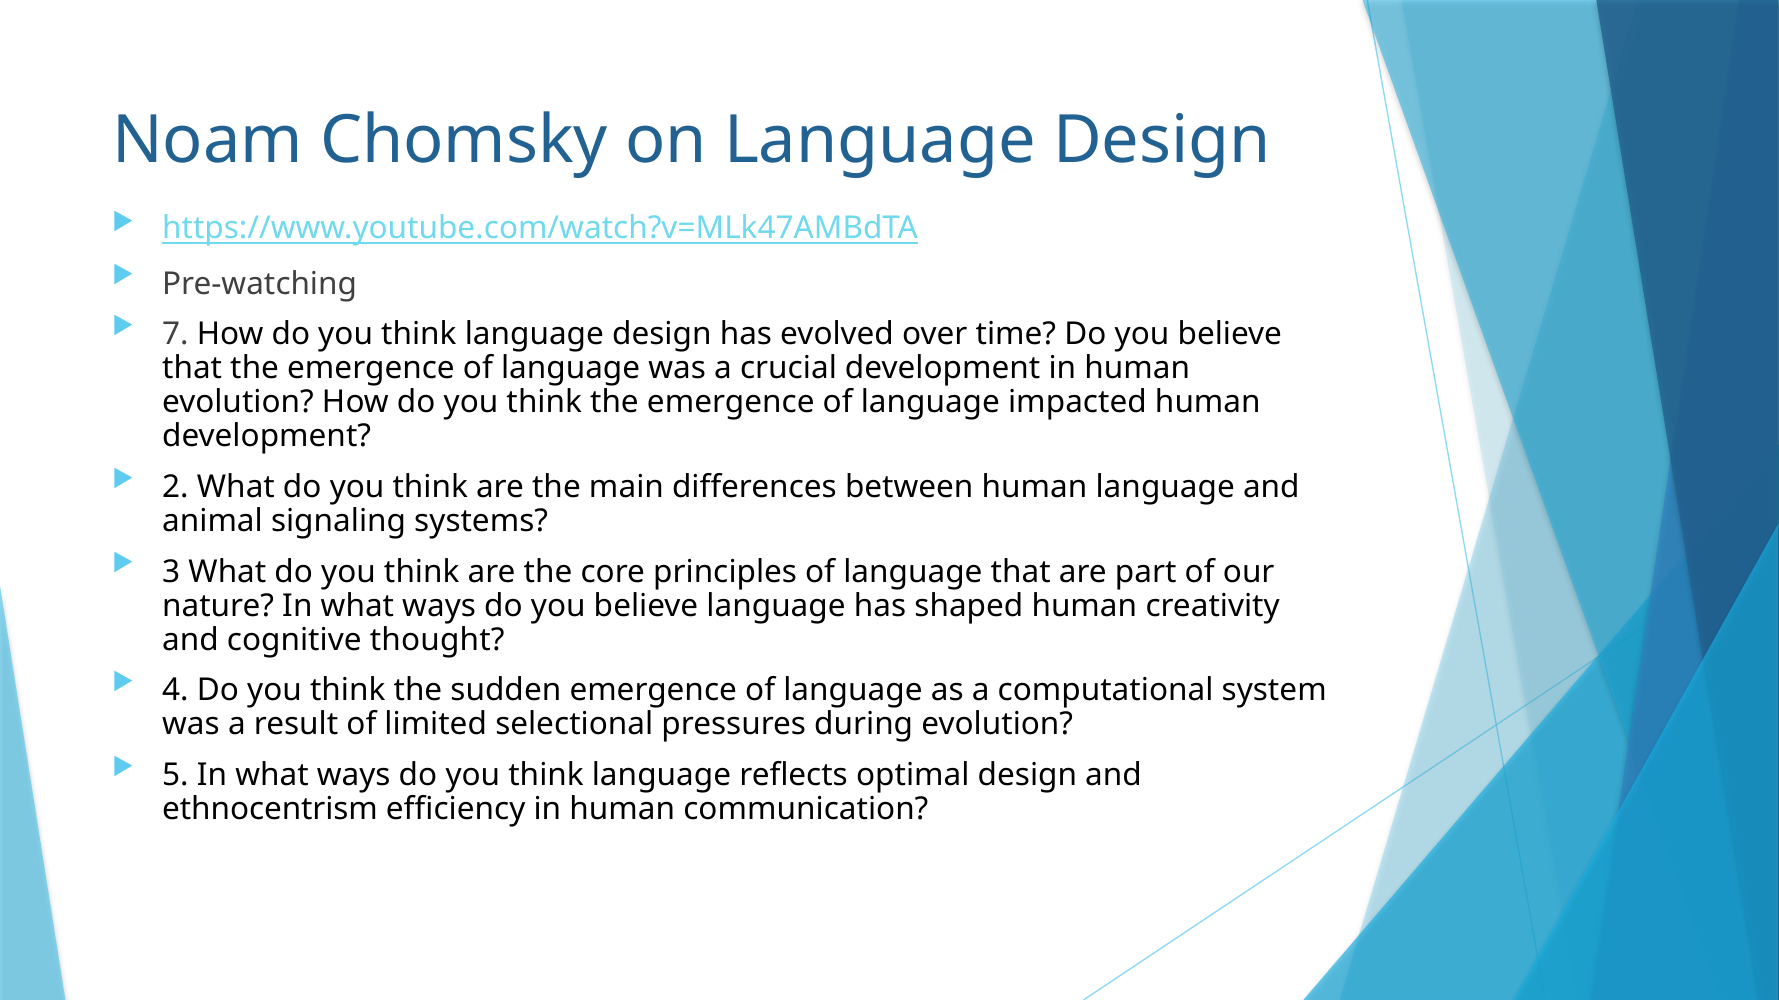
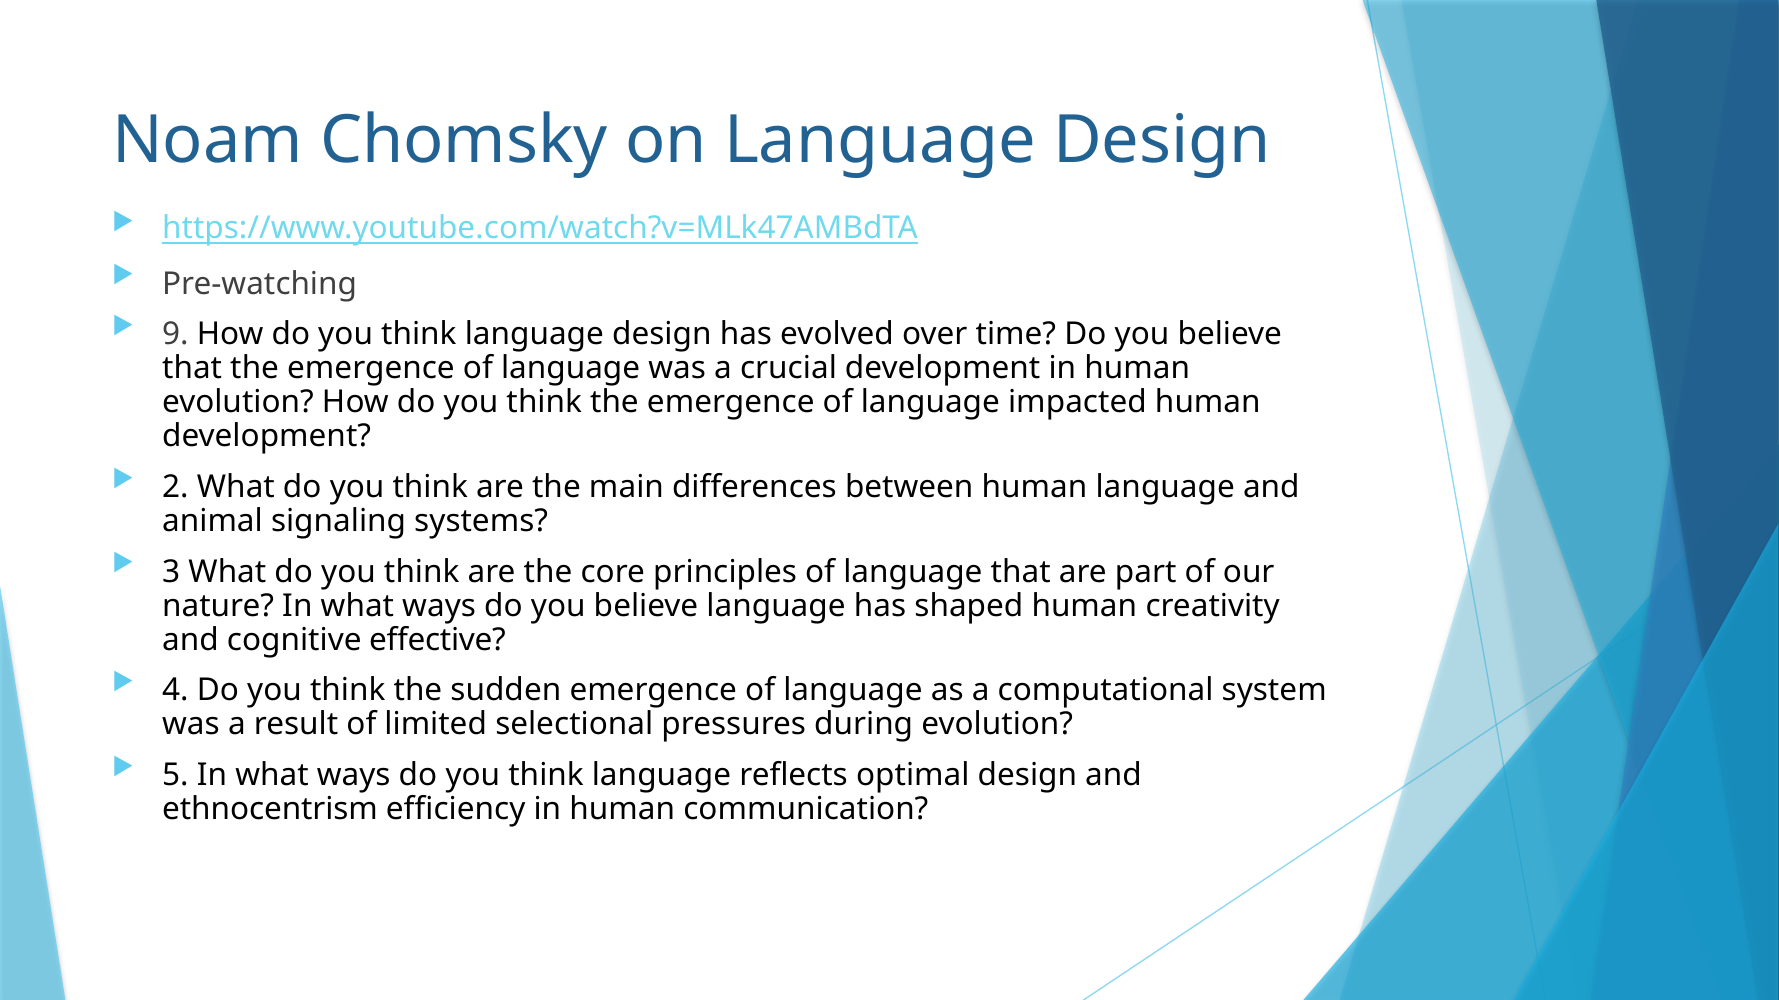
7: 7 -> 9
thought: thought -> effective
